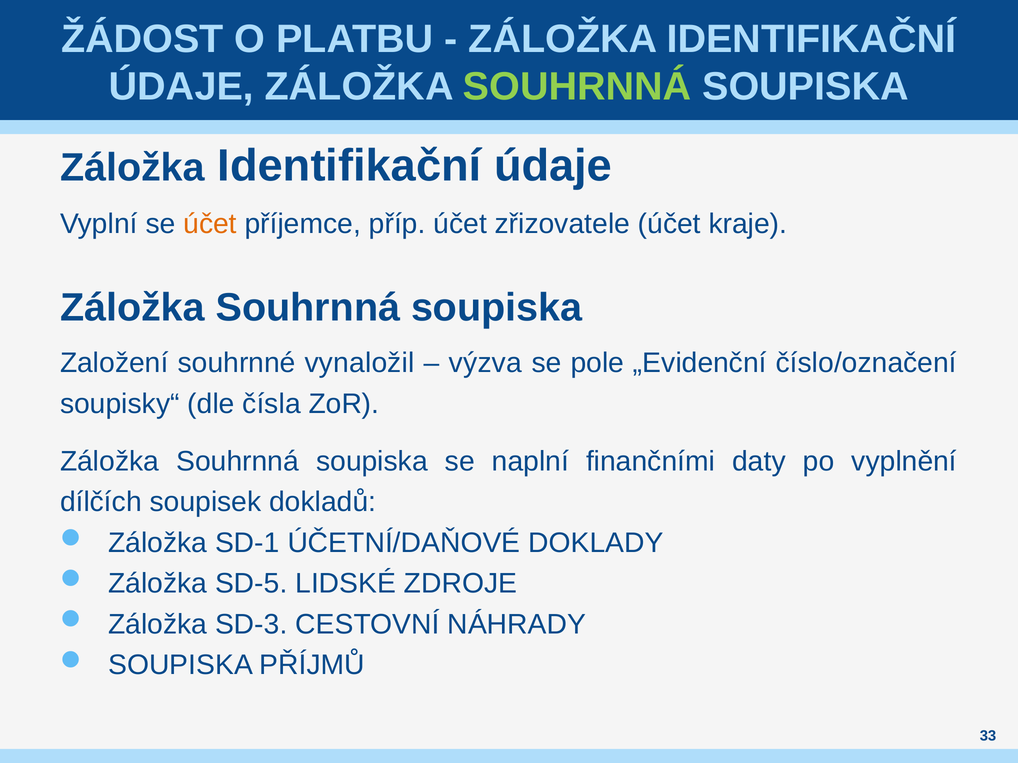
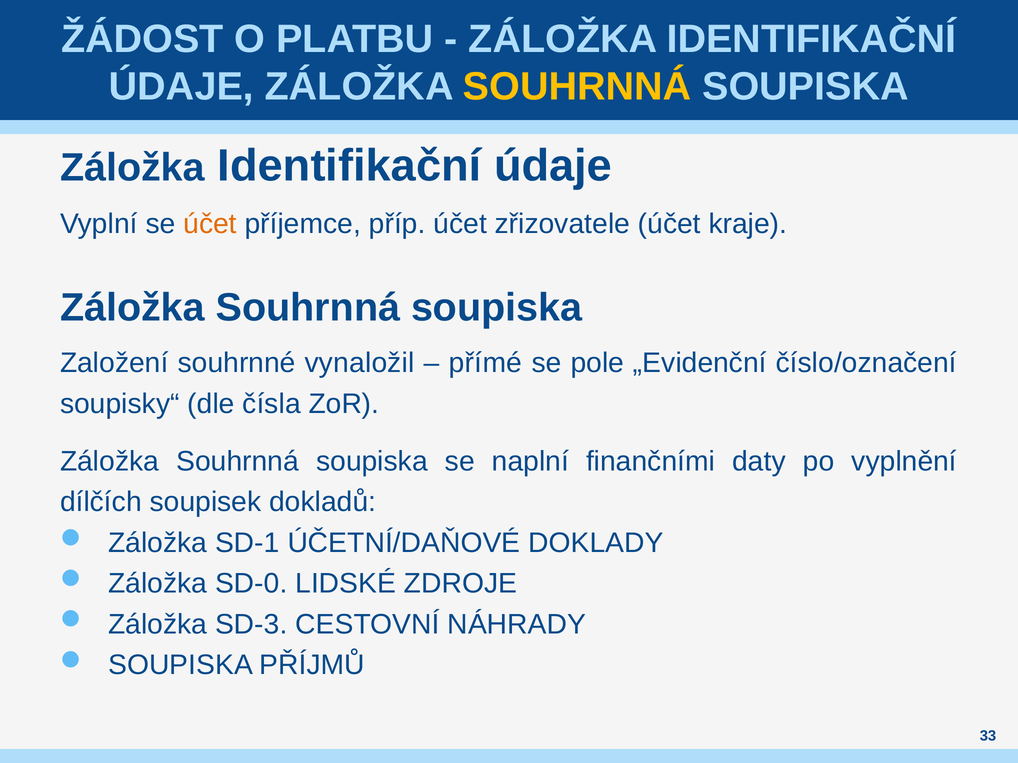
SOUHRNNÁ at (577, 87) colour: light green -> yellow
výzva: výzva -> přímé
SD-5: SD-5 -> SD-0
